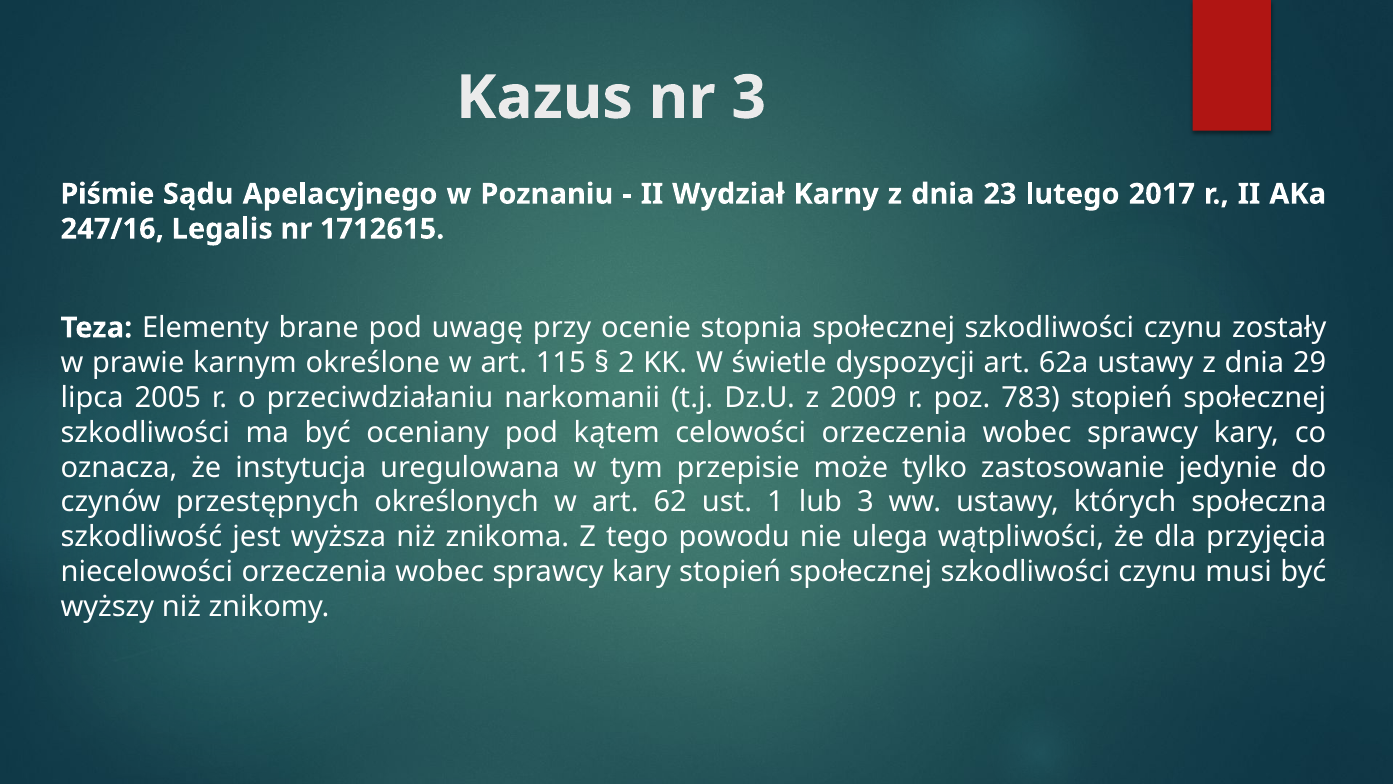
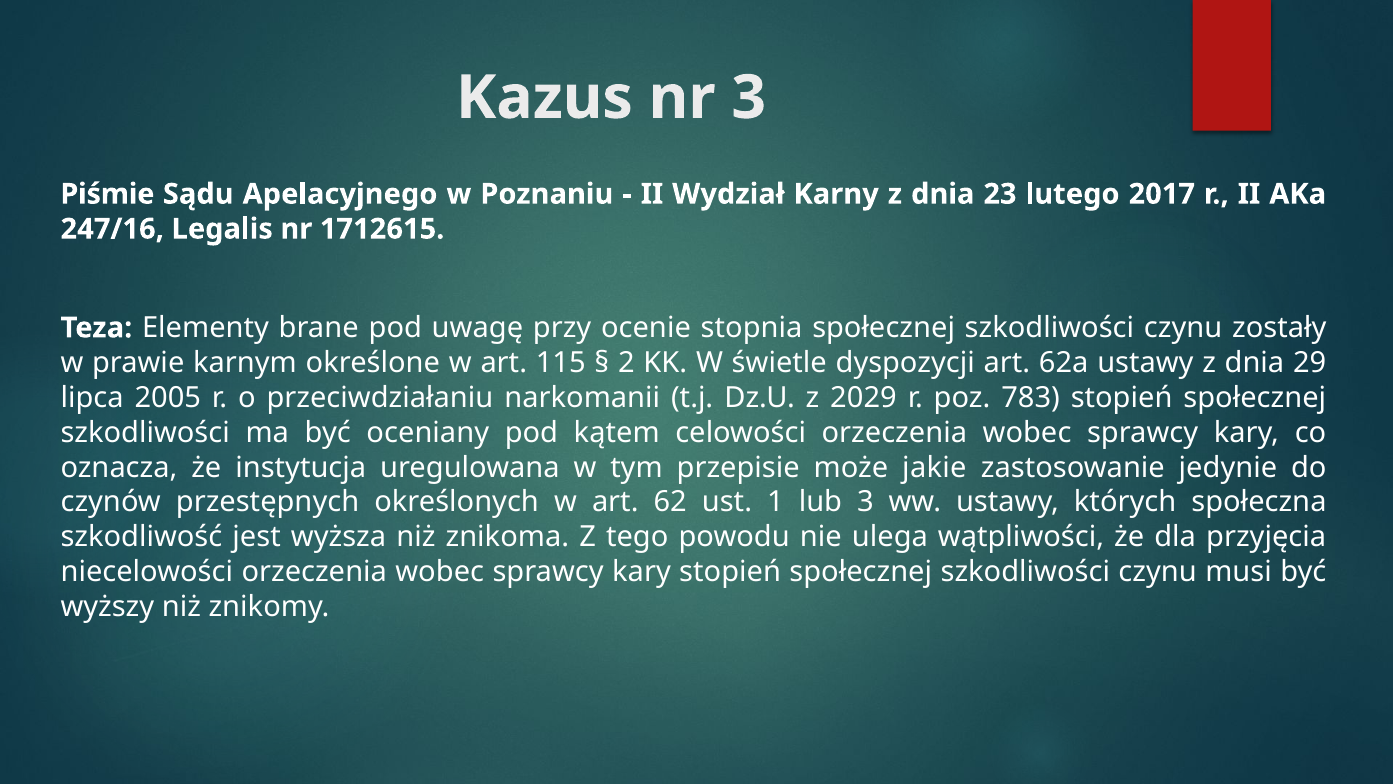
2009: 2009 -> 2029
tylko: tylko -> jakie
